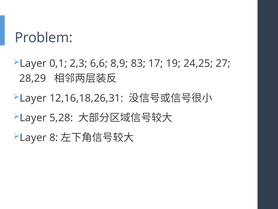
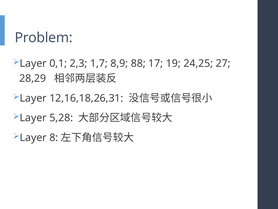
6,6: 6,6 -> 1,7
83: 83 -> 88
